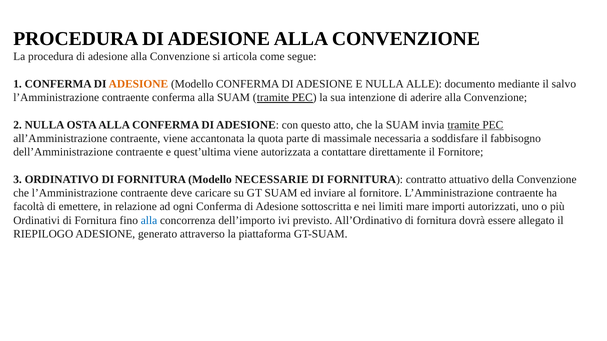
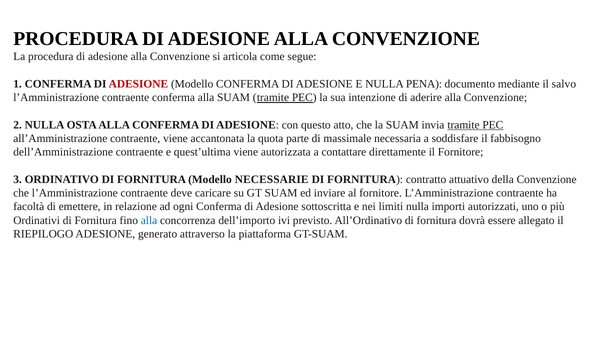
ADESIONE at (138, 84) colour: orange -> red
ALLE: ALLE -> PENA
limiti mare: mare -> nulla
